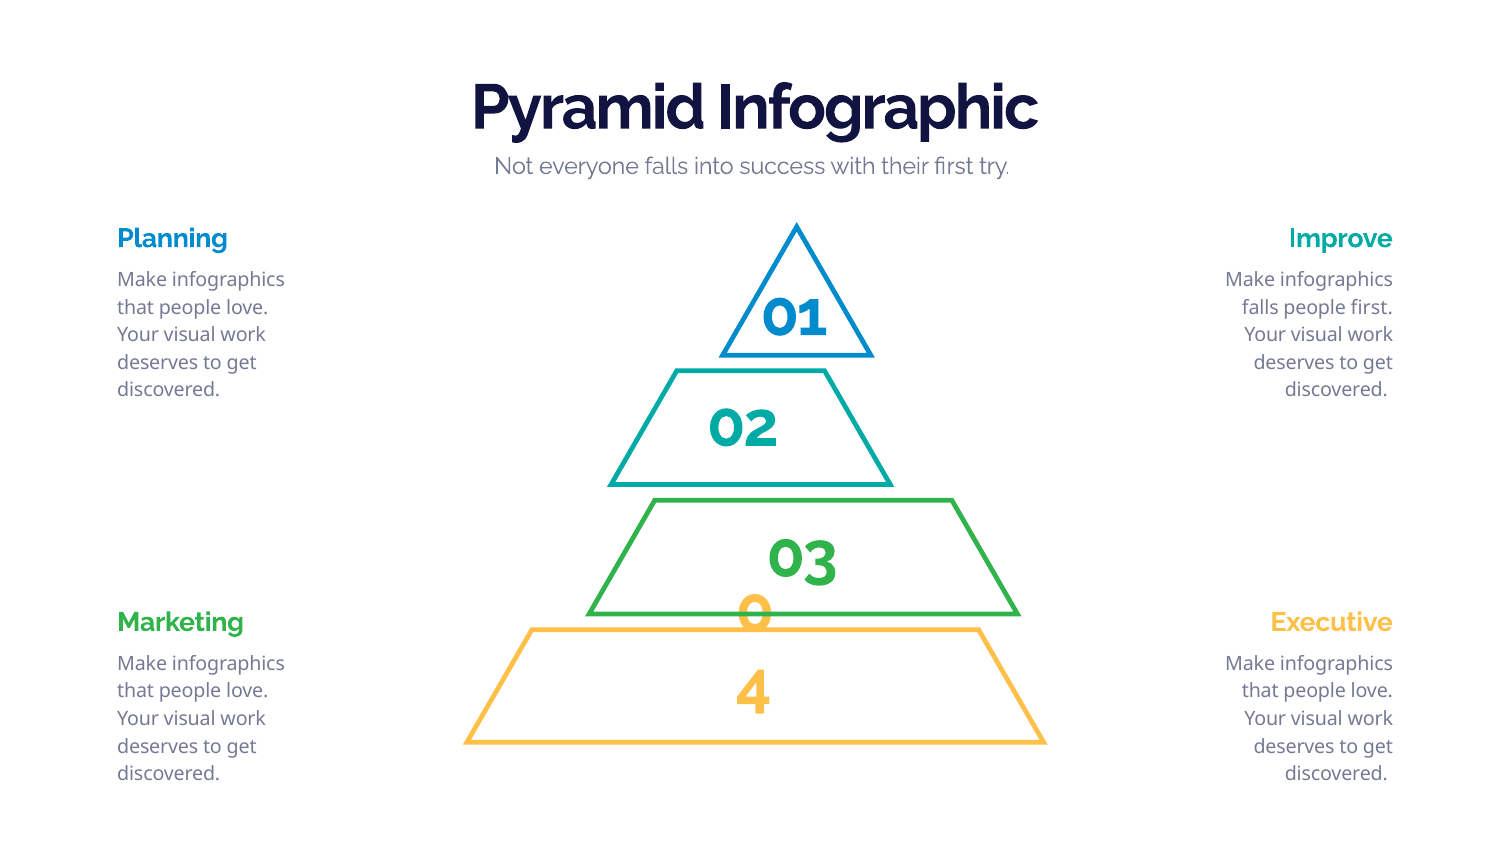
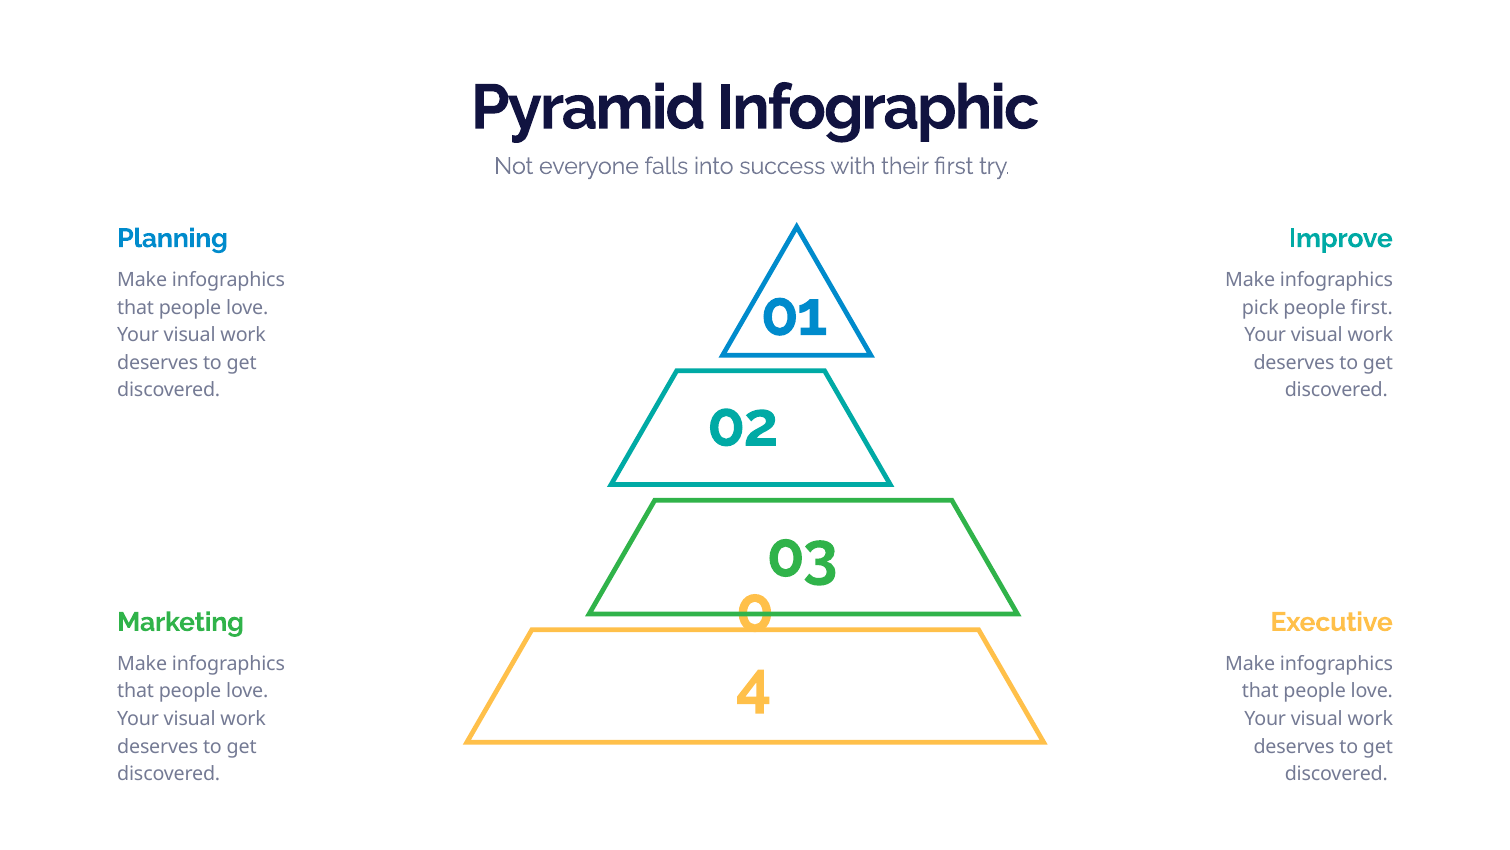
falls at (1260, 308): falls -> pick
